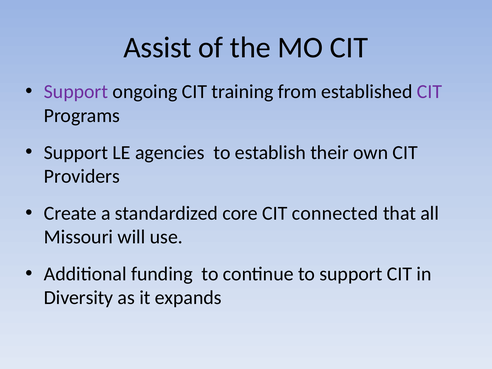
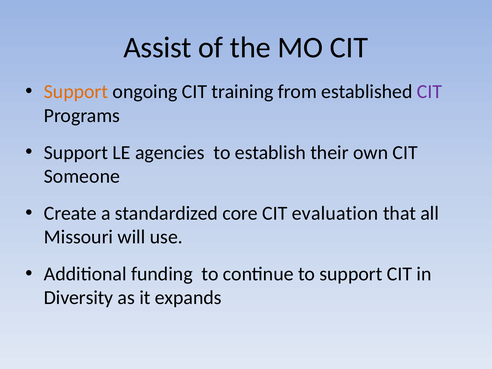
Support at (76, 92) colour: purple -> orange
Providers: Providers -> Someone
connected: connected -> evaluation
